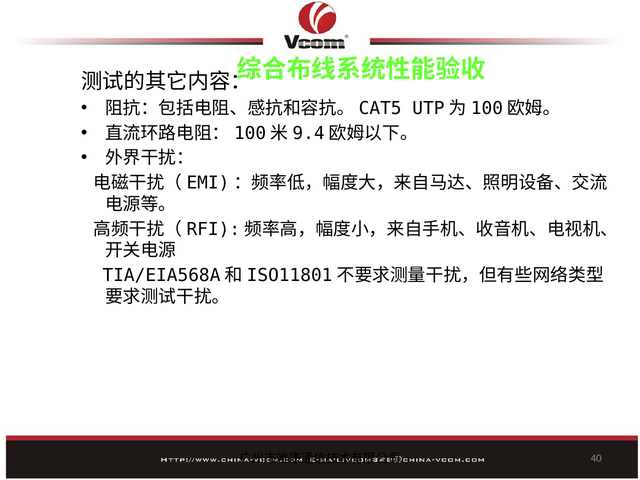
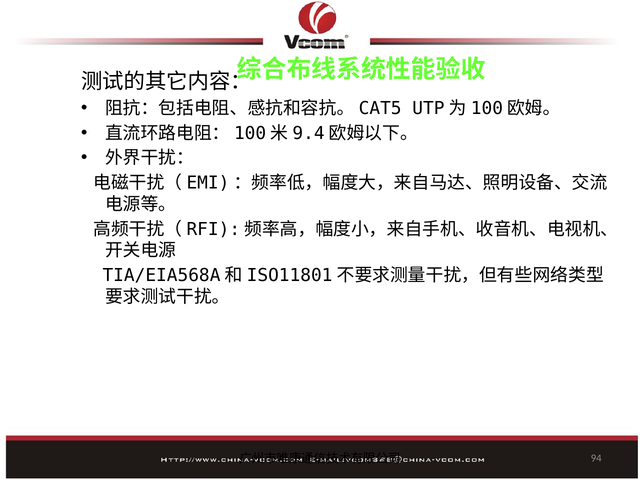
40: 40 -> 94
